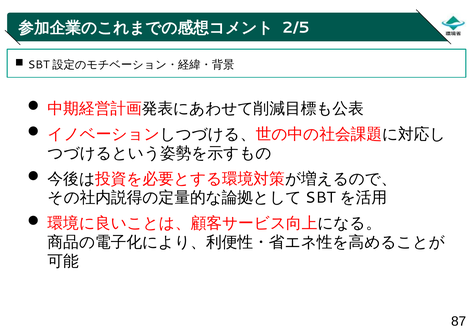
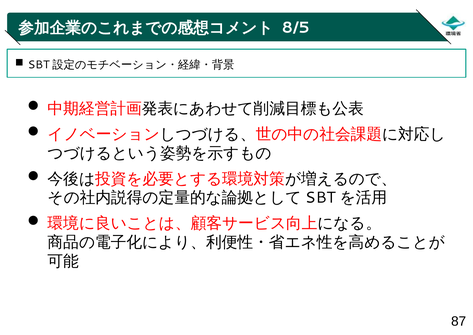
2/5: 2/5 -> 8/5
